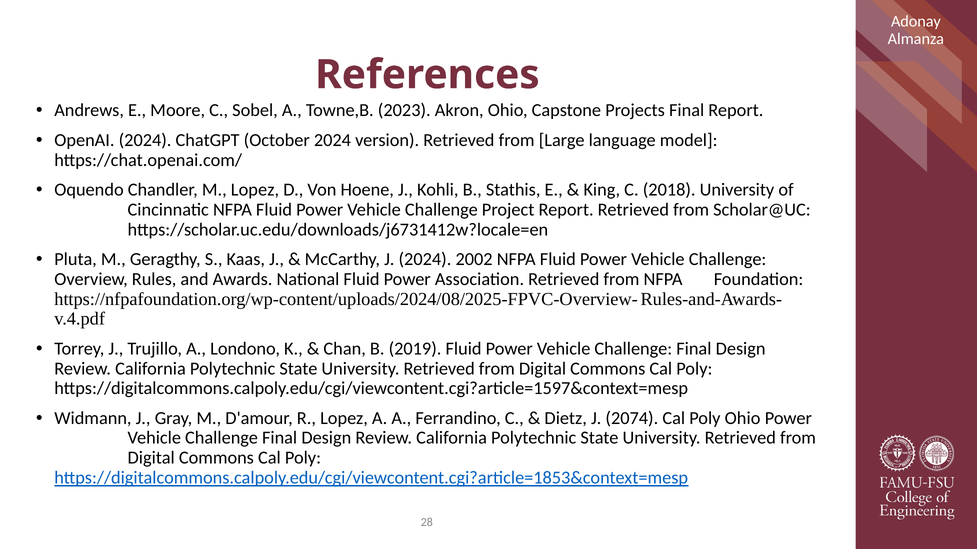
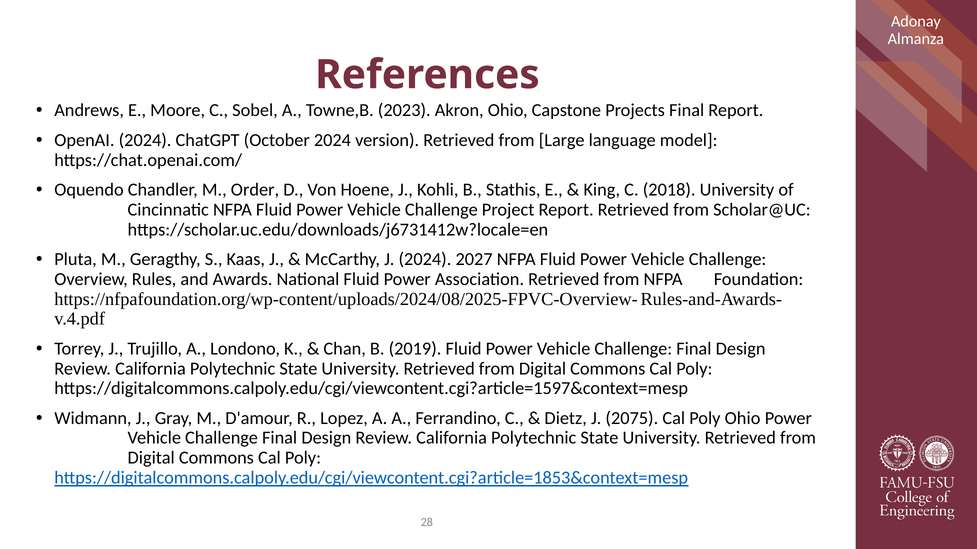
M Lopez: Lopez -> Order
2002: 2002 -> 2027
2074: 2074 -> 2075
